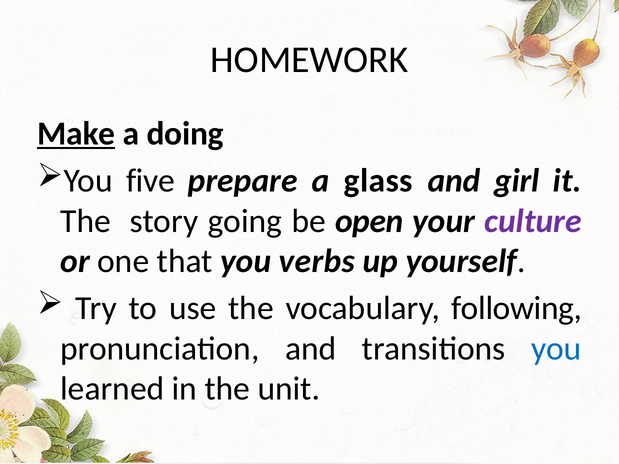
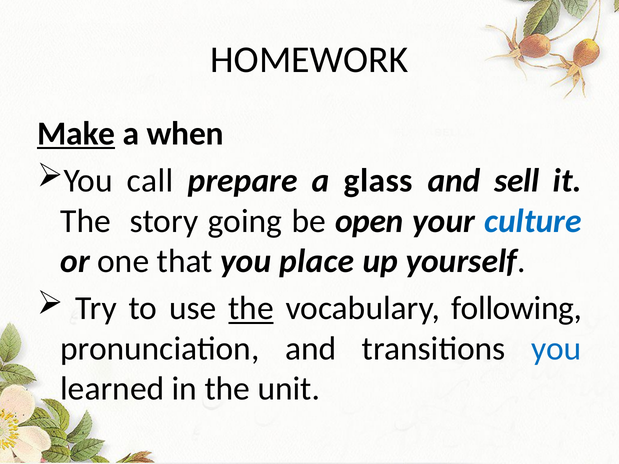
doing: doing -> when
five: five -> call
girl: girl -> sell
culture colour: purple -> blue
verbs: verbs -> place
the at (251, 309) underline: none -> present
